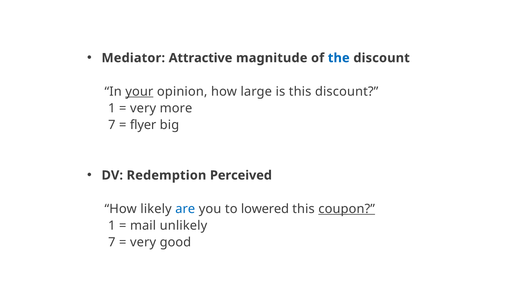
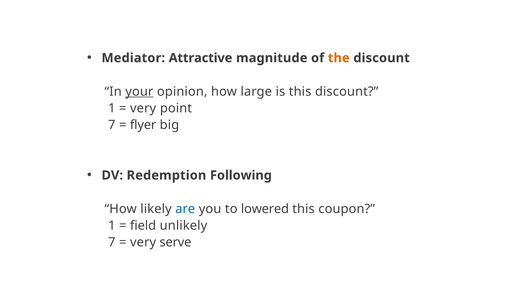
the colour: blue -> orange
more: more -> point
Perceived: Perceived -> Following
coupon underline: present -> none
mail: mail -> field
good: good -> serve
